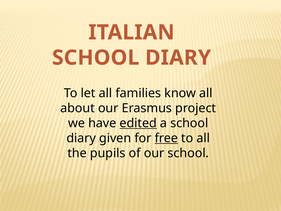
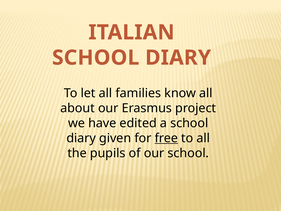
edited underline: present -> none
